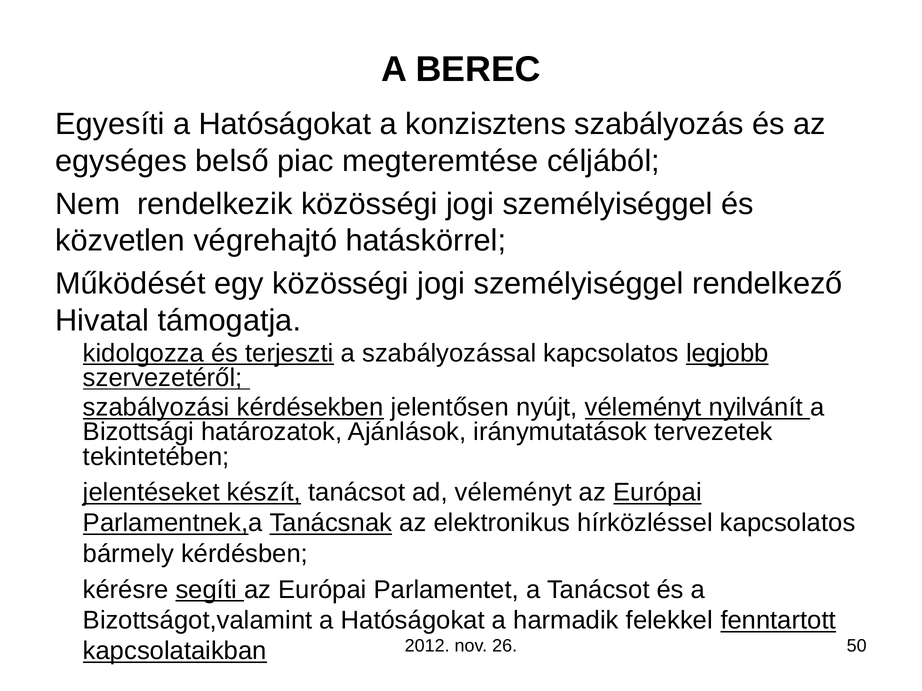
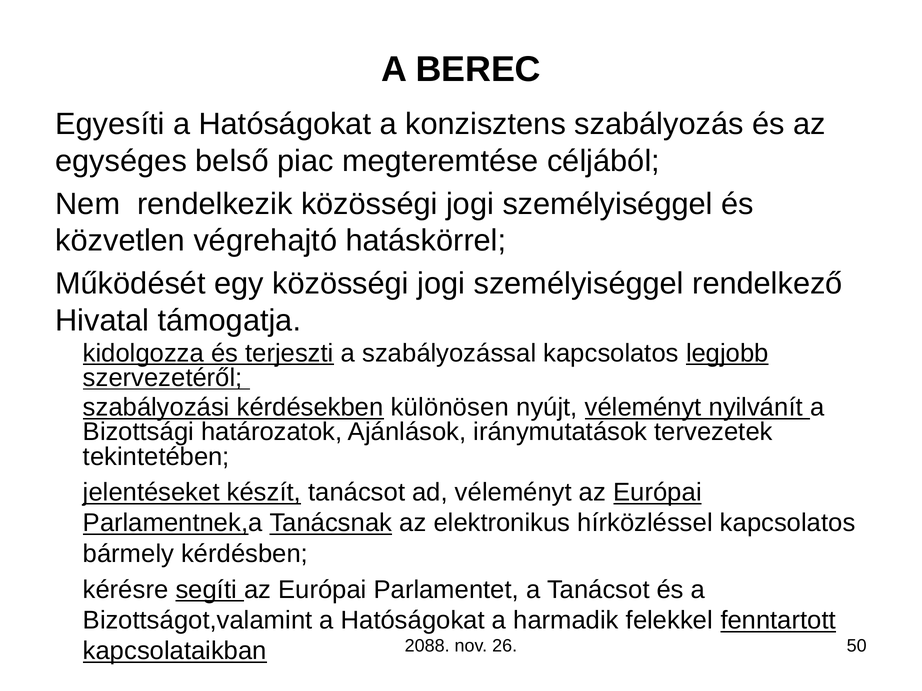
jelentősen: jelentősen -> különösen
2012: 2012 -> 2088
